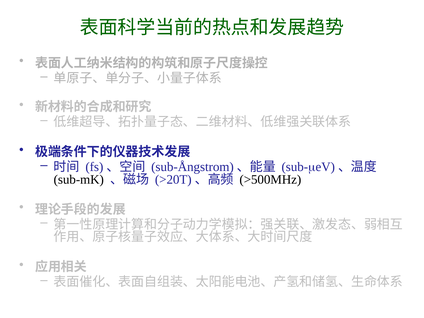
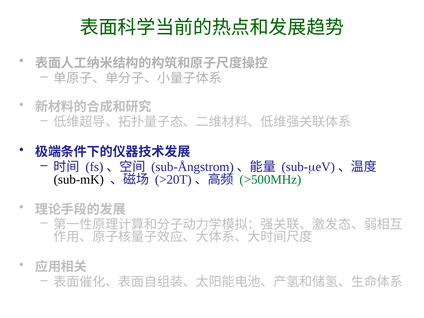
>500MHz colour: black -> green
